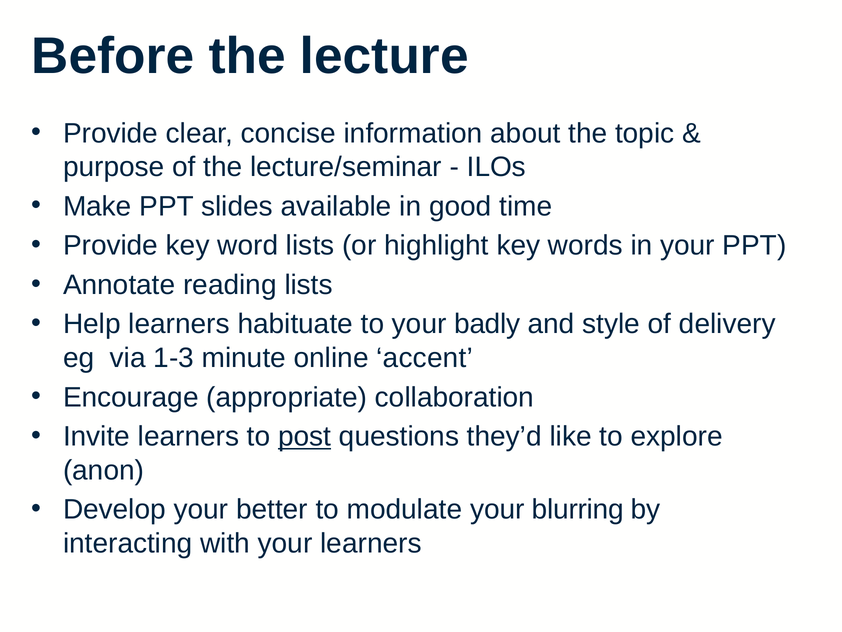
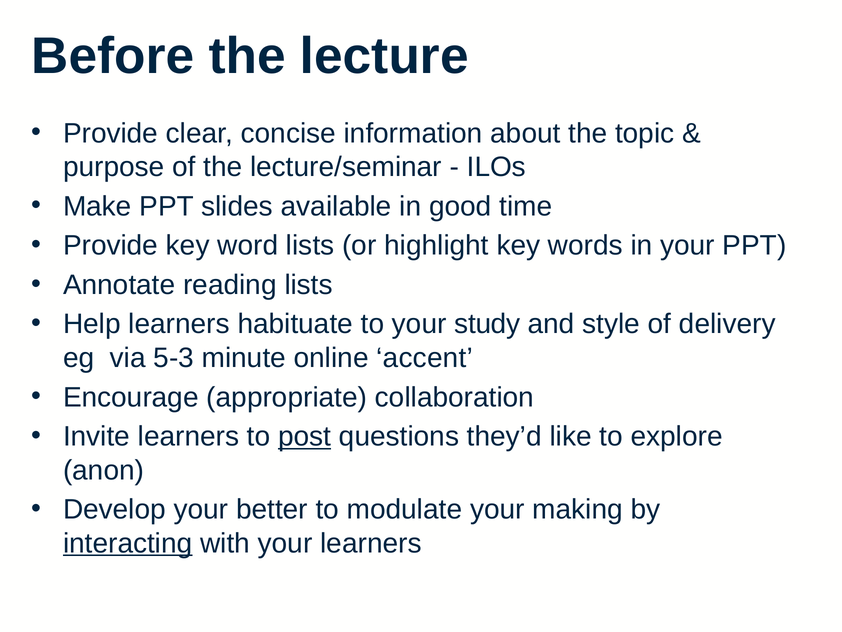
badly: badly -> study
1-3: 1-3 -> 5-3
blurring: blurring -> making
interacting underline: none -> present
